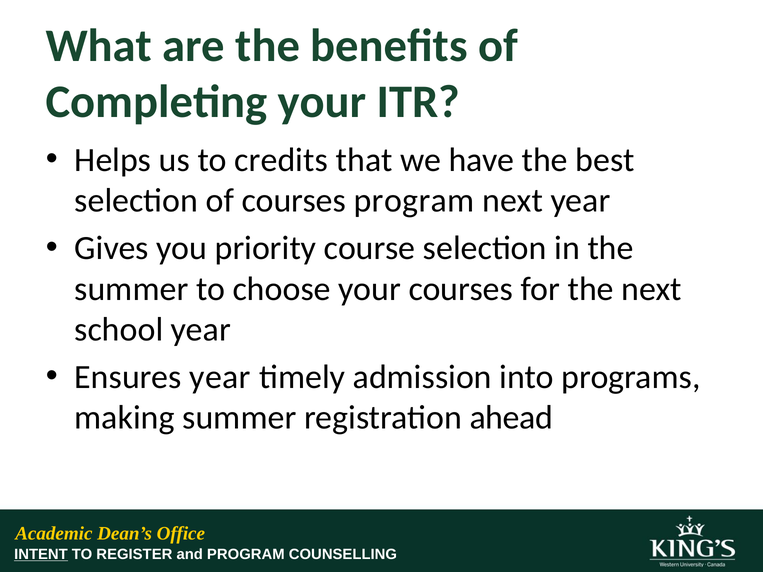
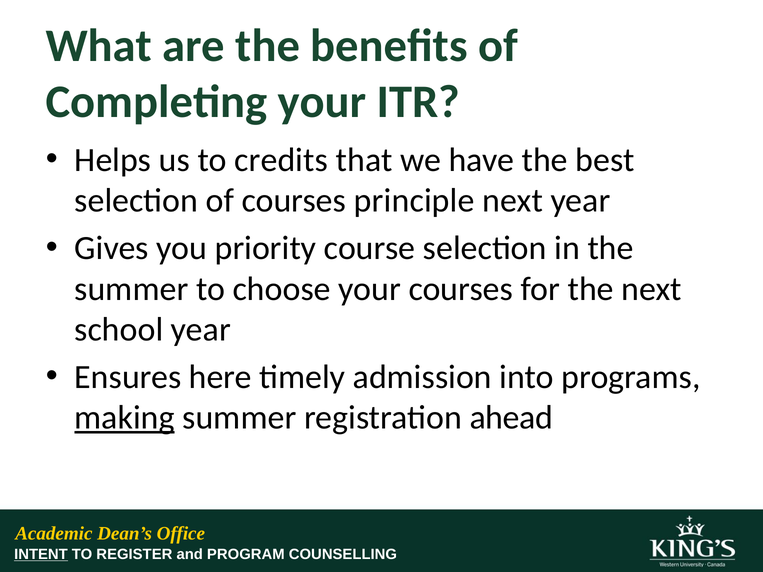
courses program: program -> principle
Ensures year: year -> here
making underline: none -> present
